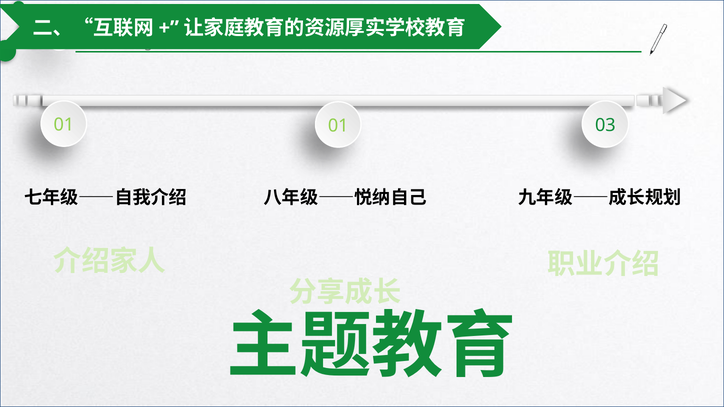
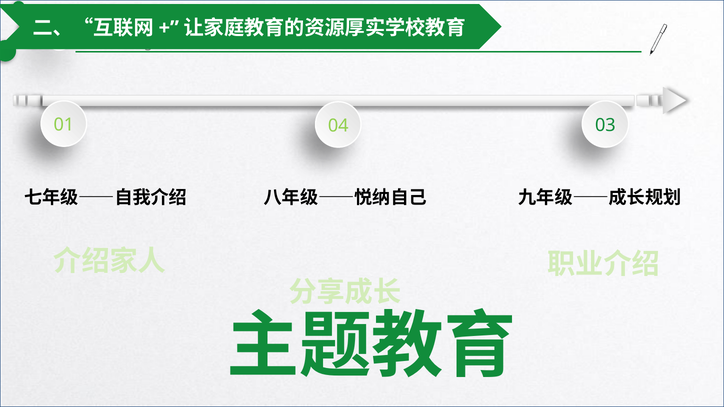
01 01: 01 -> 04
